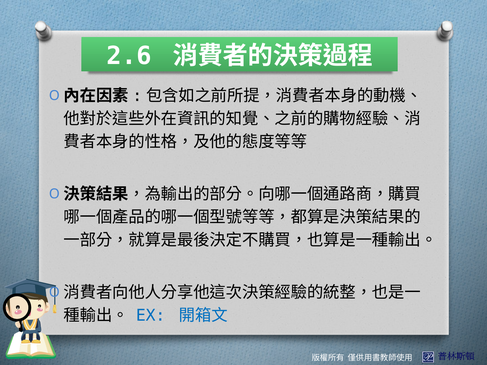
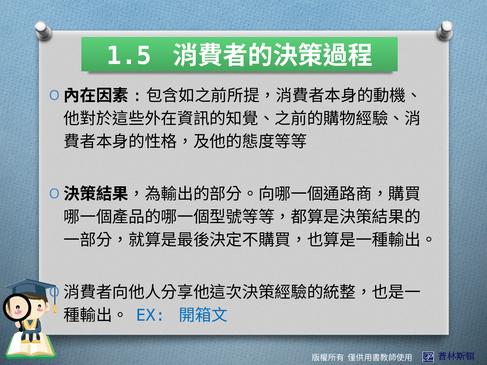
2.6: 2.6 -> 1.5
